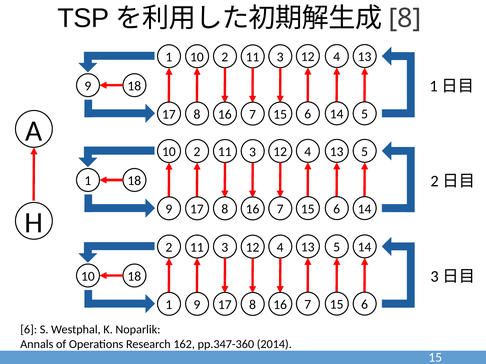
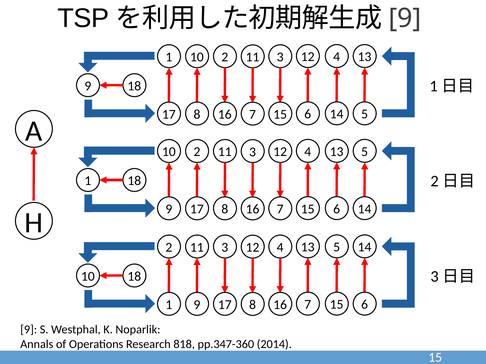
8 at (405, 18): 8 -> 9
6 at (29, 330): 6 -> 9
162: 162 -> 818
